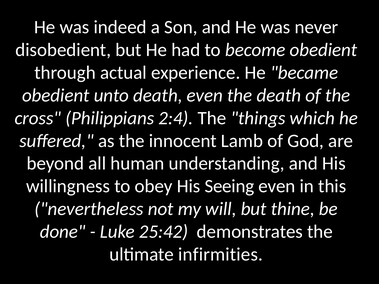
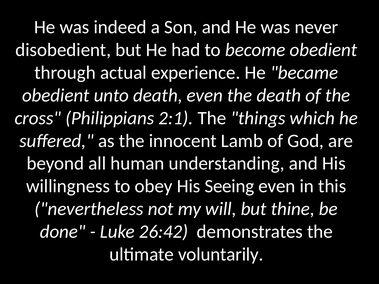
2:4: 2:4 -> 2:1
25:42: 25:42 -> 26:42
infirmities: infirmities -> voluntarily
